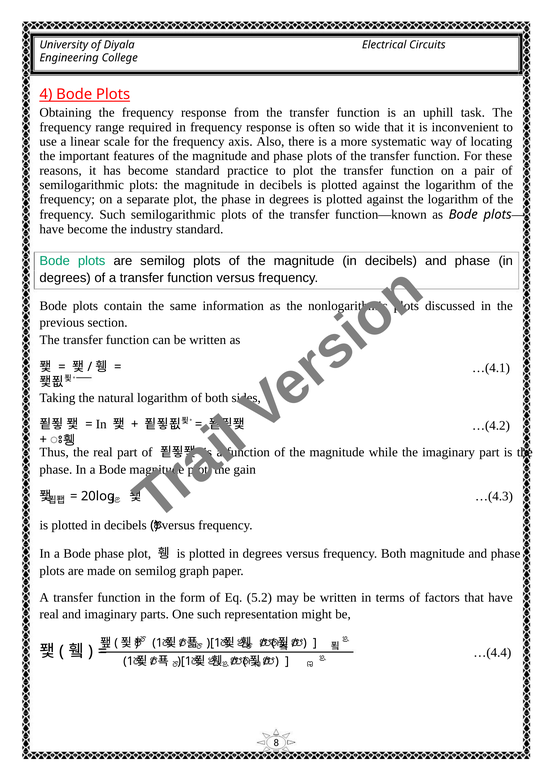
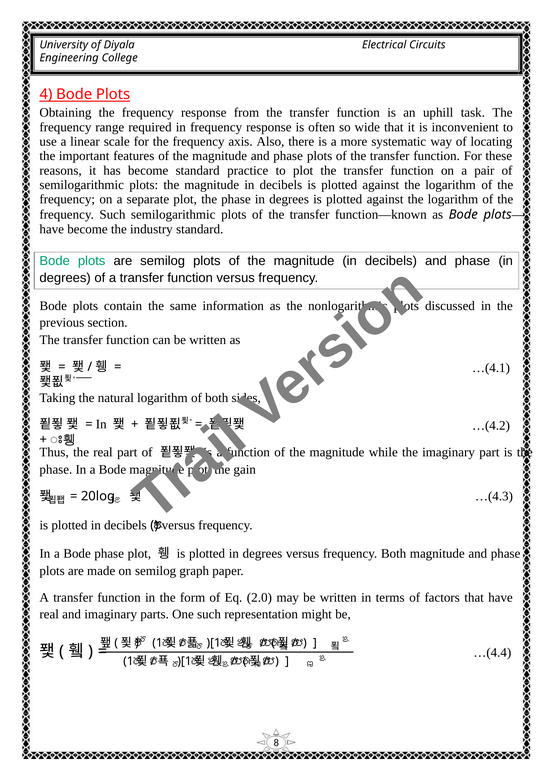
5.2: 5.2 -> 2.0
